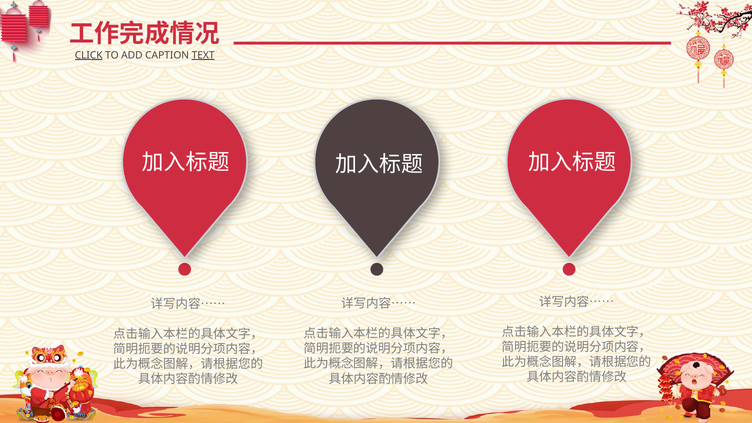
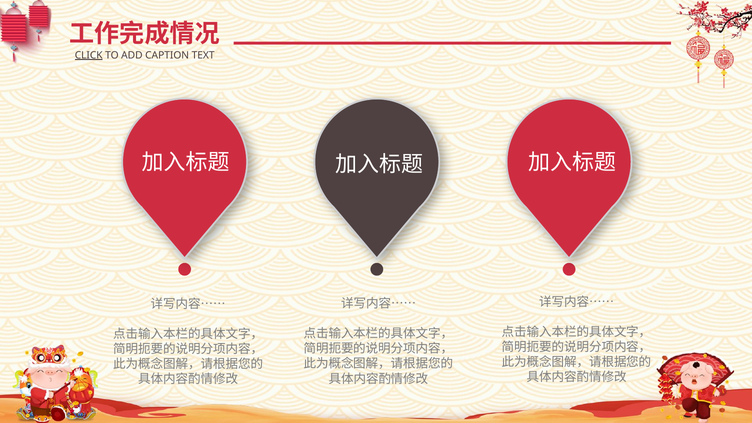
TEXT underline: present -> none
